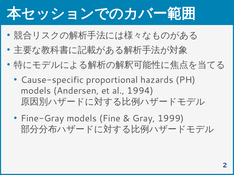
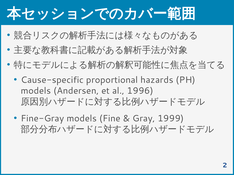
1994: 1994 -> 1996
